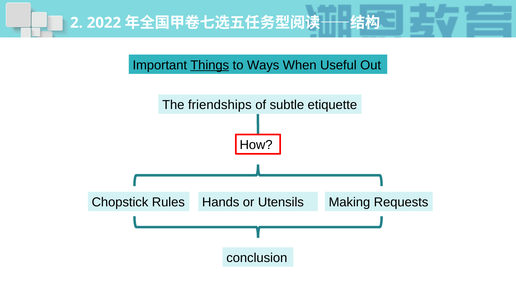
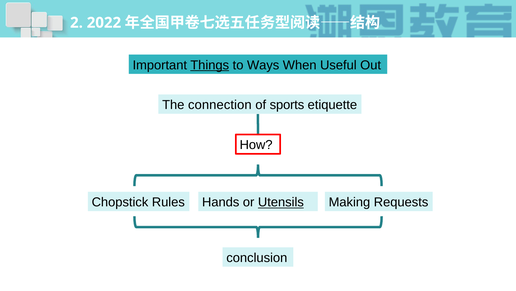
friendships: friendships -> connection
subtle: subtle -> sports
Utensils underline: none -> present
